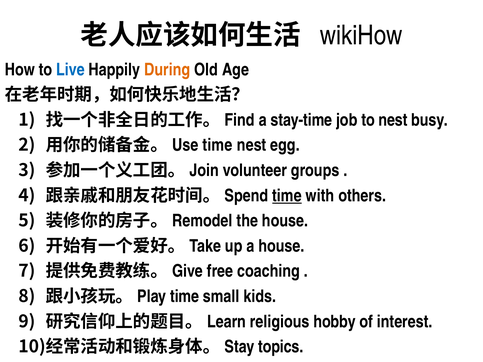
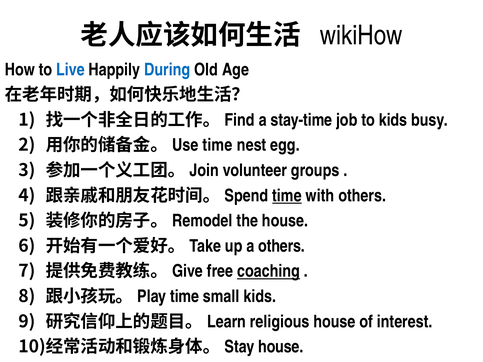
During colour: orange -> blue
to nest: nest -> kids
a house: house -> others
coaching underline: none -> present
religious hobby: hobby -> house
Stay topics: topics -> house
